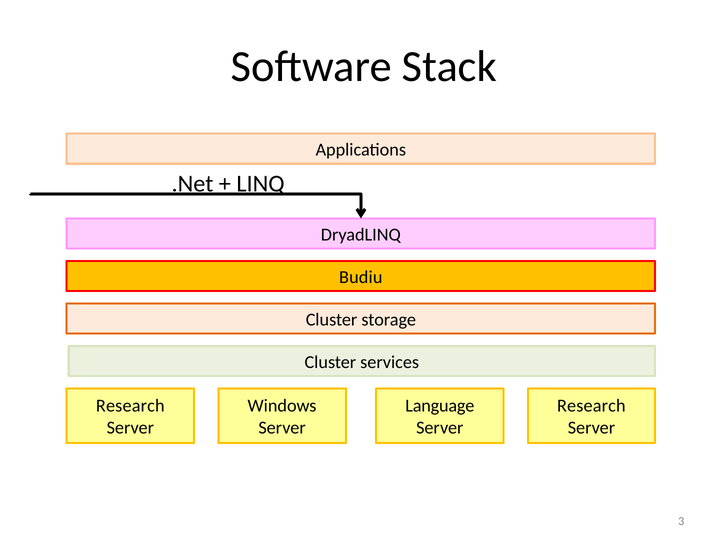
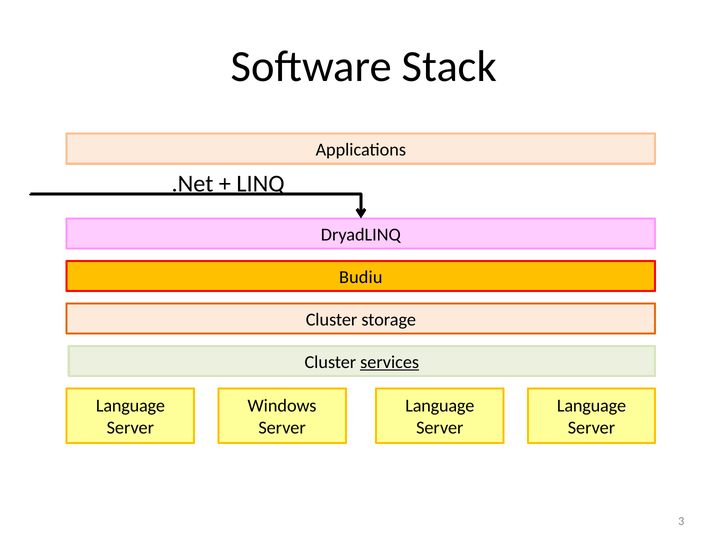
services underline: none -> present
Research at (130, 406): Research -> Language
Research at (591, 406): Research -> Language
